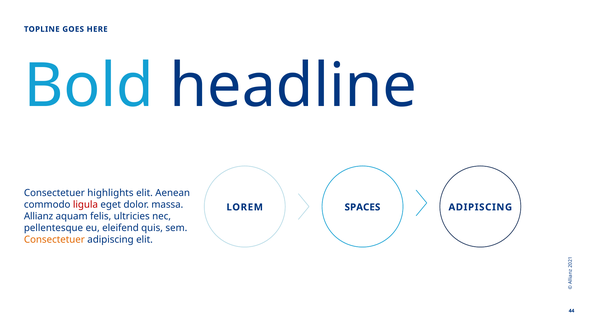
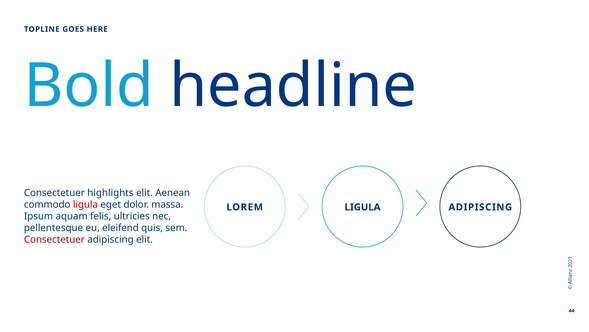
LOREM SPACES: SPACES -> LIGULA
Allianz: Allianz -> Ipsum
Consectetuer at (54, 239) colour: orange -> red
